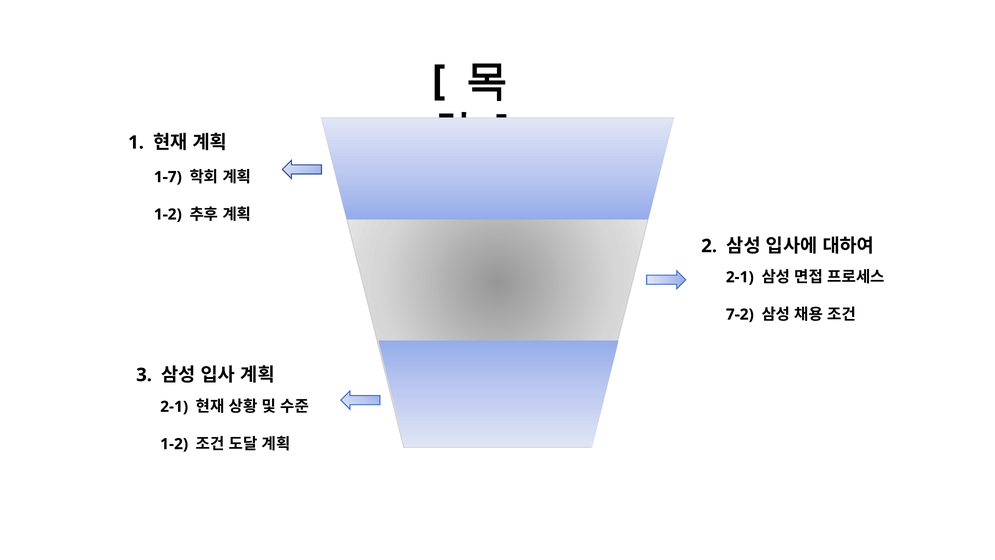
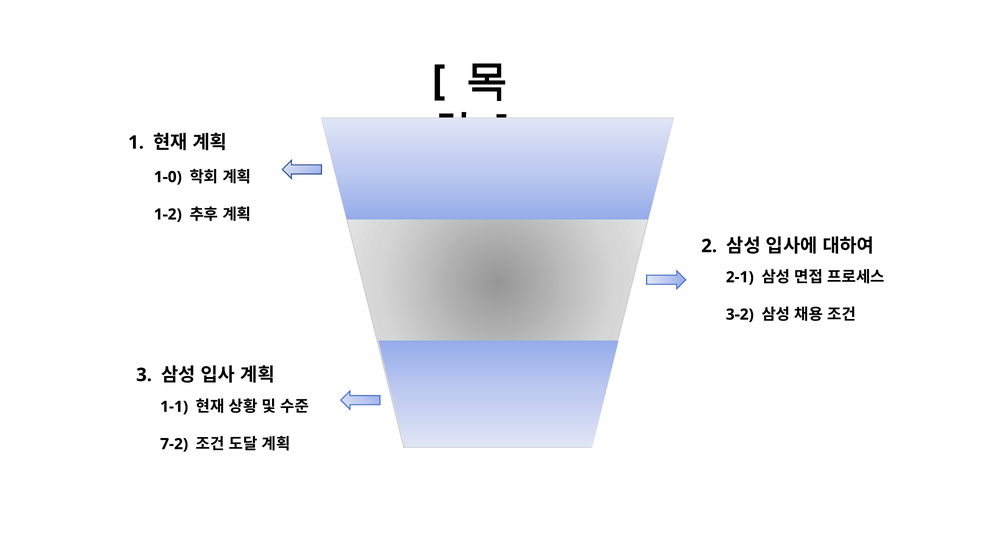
1-7: 1-7 -> 1-0
7-2: 7-2 -> 3-2
2-1 at (174, 407): 2-1 -> 1-1
1-2 at (174, 444): 1-2 -> 7-2
